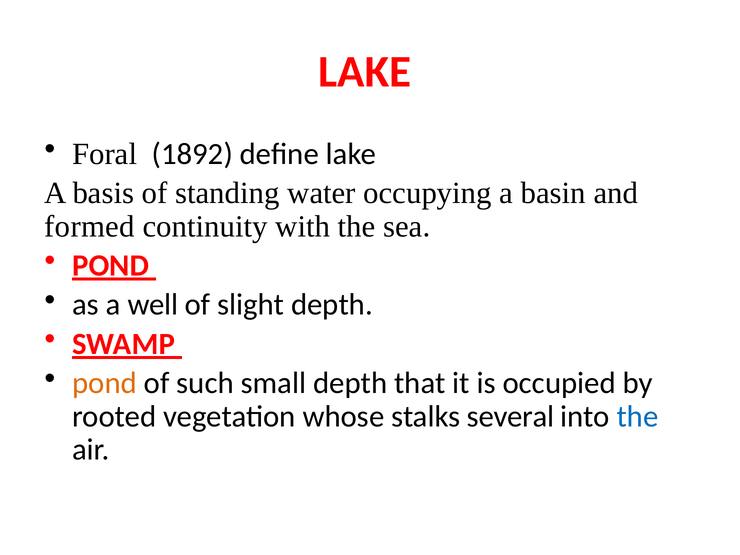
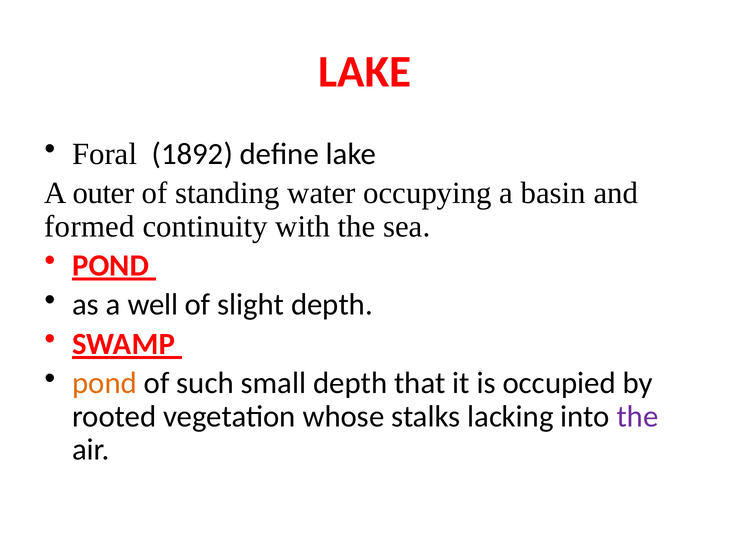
basis: basis -> outer
several: several -> lacking
the at (637, 417) colour: blue -> purple
